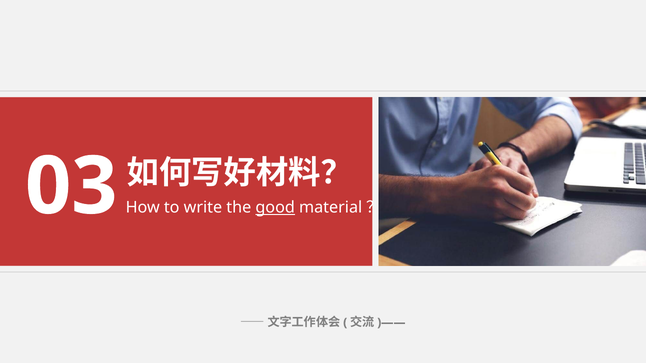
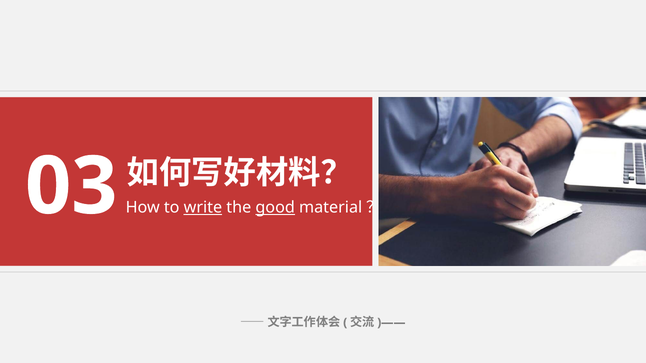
write underline: none -> present
